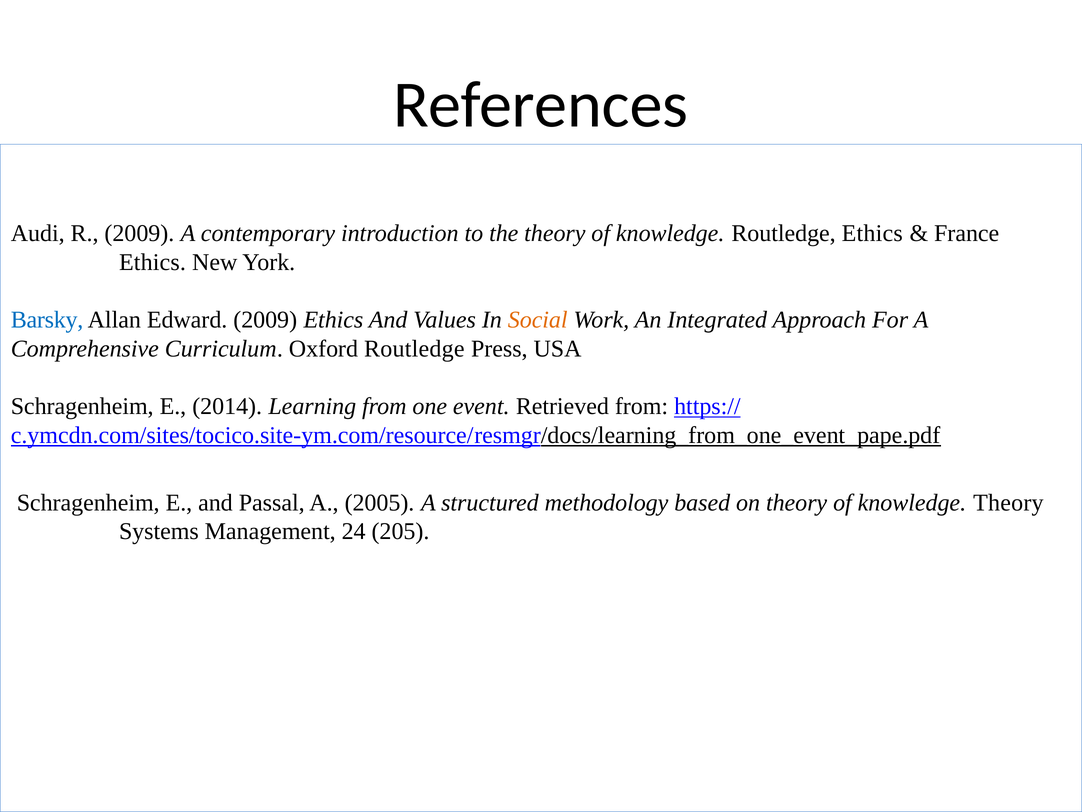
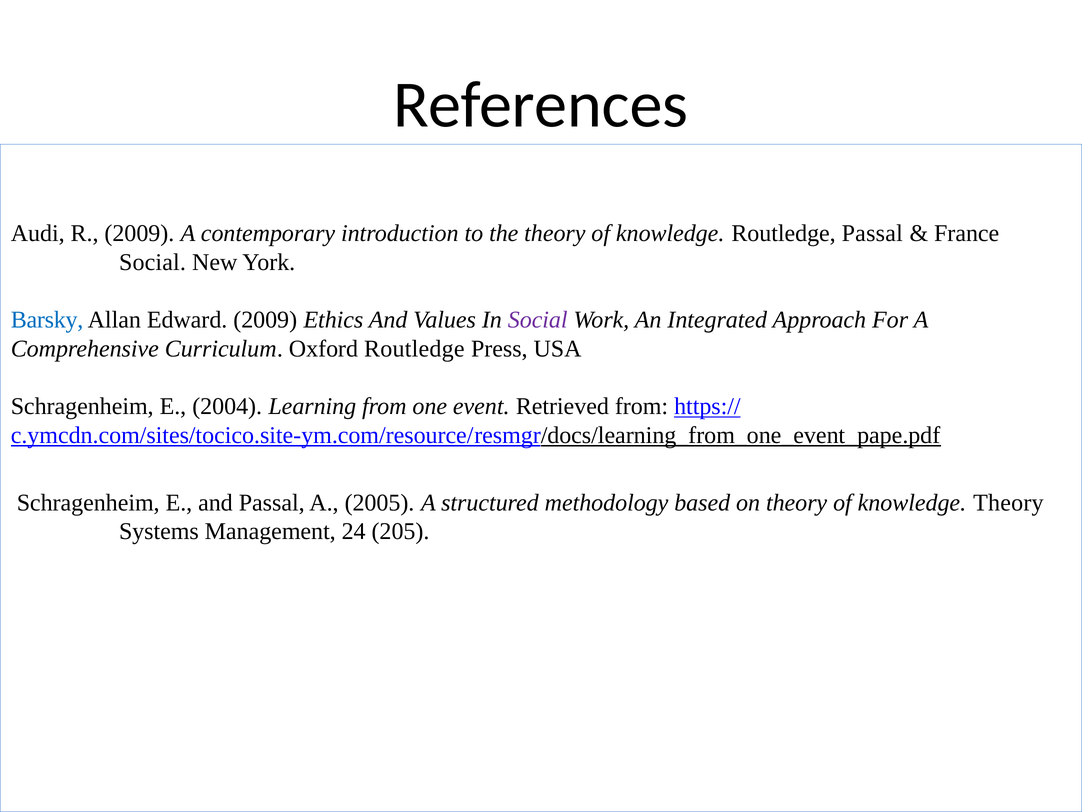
Routledge Ethics: Ethics -> Passal
Ethics at (152, 262): Ethics -> Social
Social at (538, 320) colour: orange -> purple
2014: 2014 -> 2004
